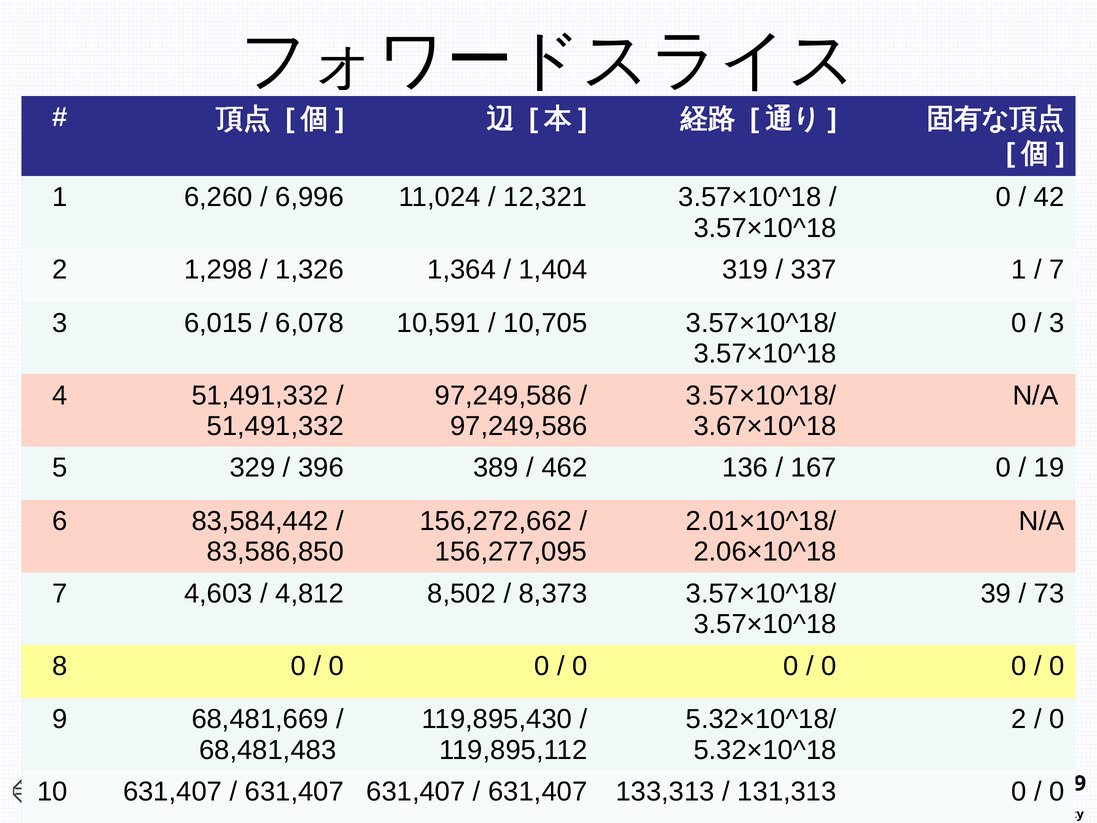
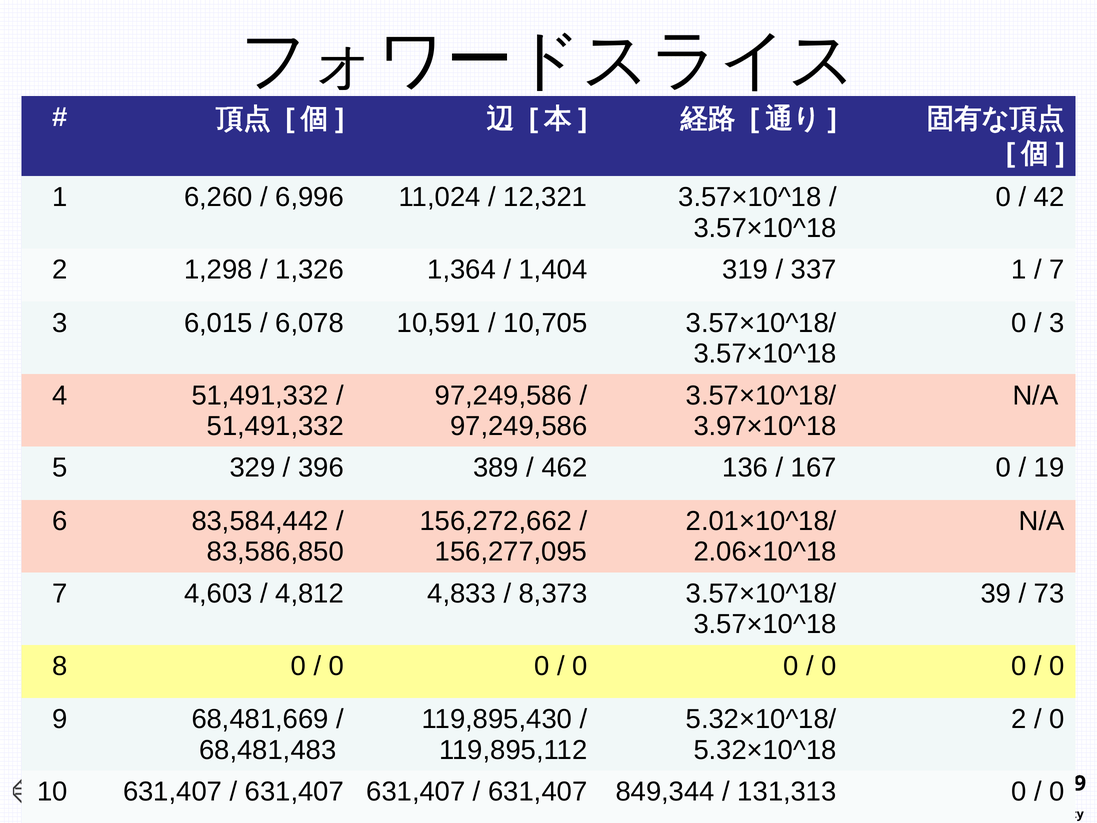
3.67×10^18: 3.67×10^18 -> 3.97×10^18
8,502: 8,502 -> 4,833
133,313: 133,313 -> 849,344
